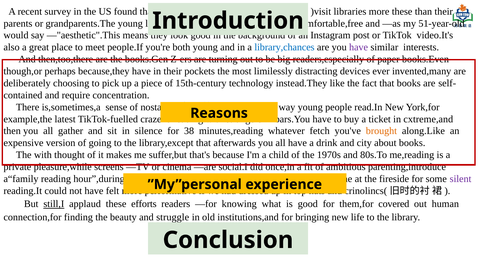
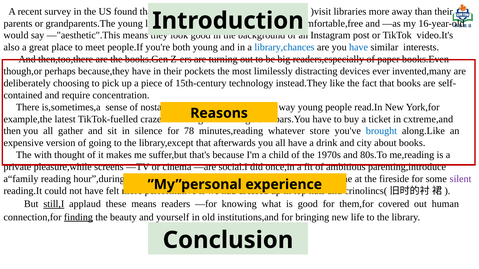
more these: these -> away
51-year-old: 51-year-old -> 16-year-old
have at (359, 47) colour: purple -> blue
38: 38 -> 78
fetch: fetch -> store
brought colour: orange -> blue
these efforts: efforts -> means
finding underline: none -> present
struggle: struggle -> yourself
